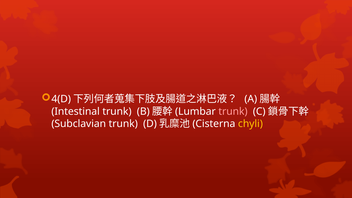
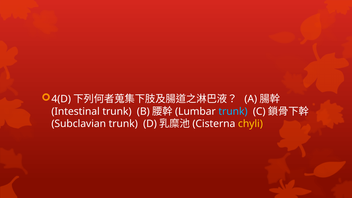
trunk at (233, 111) colour: pink -> light blue
